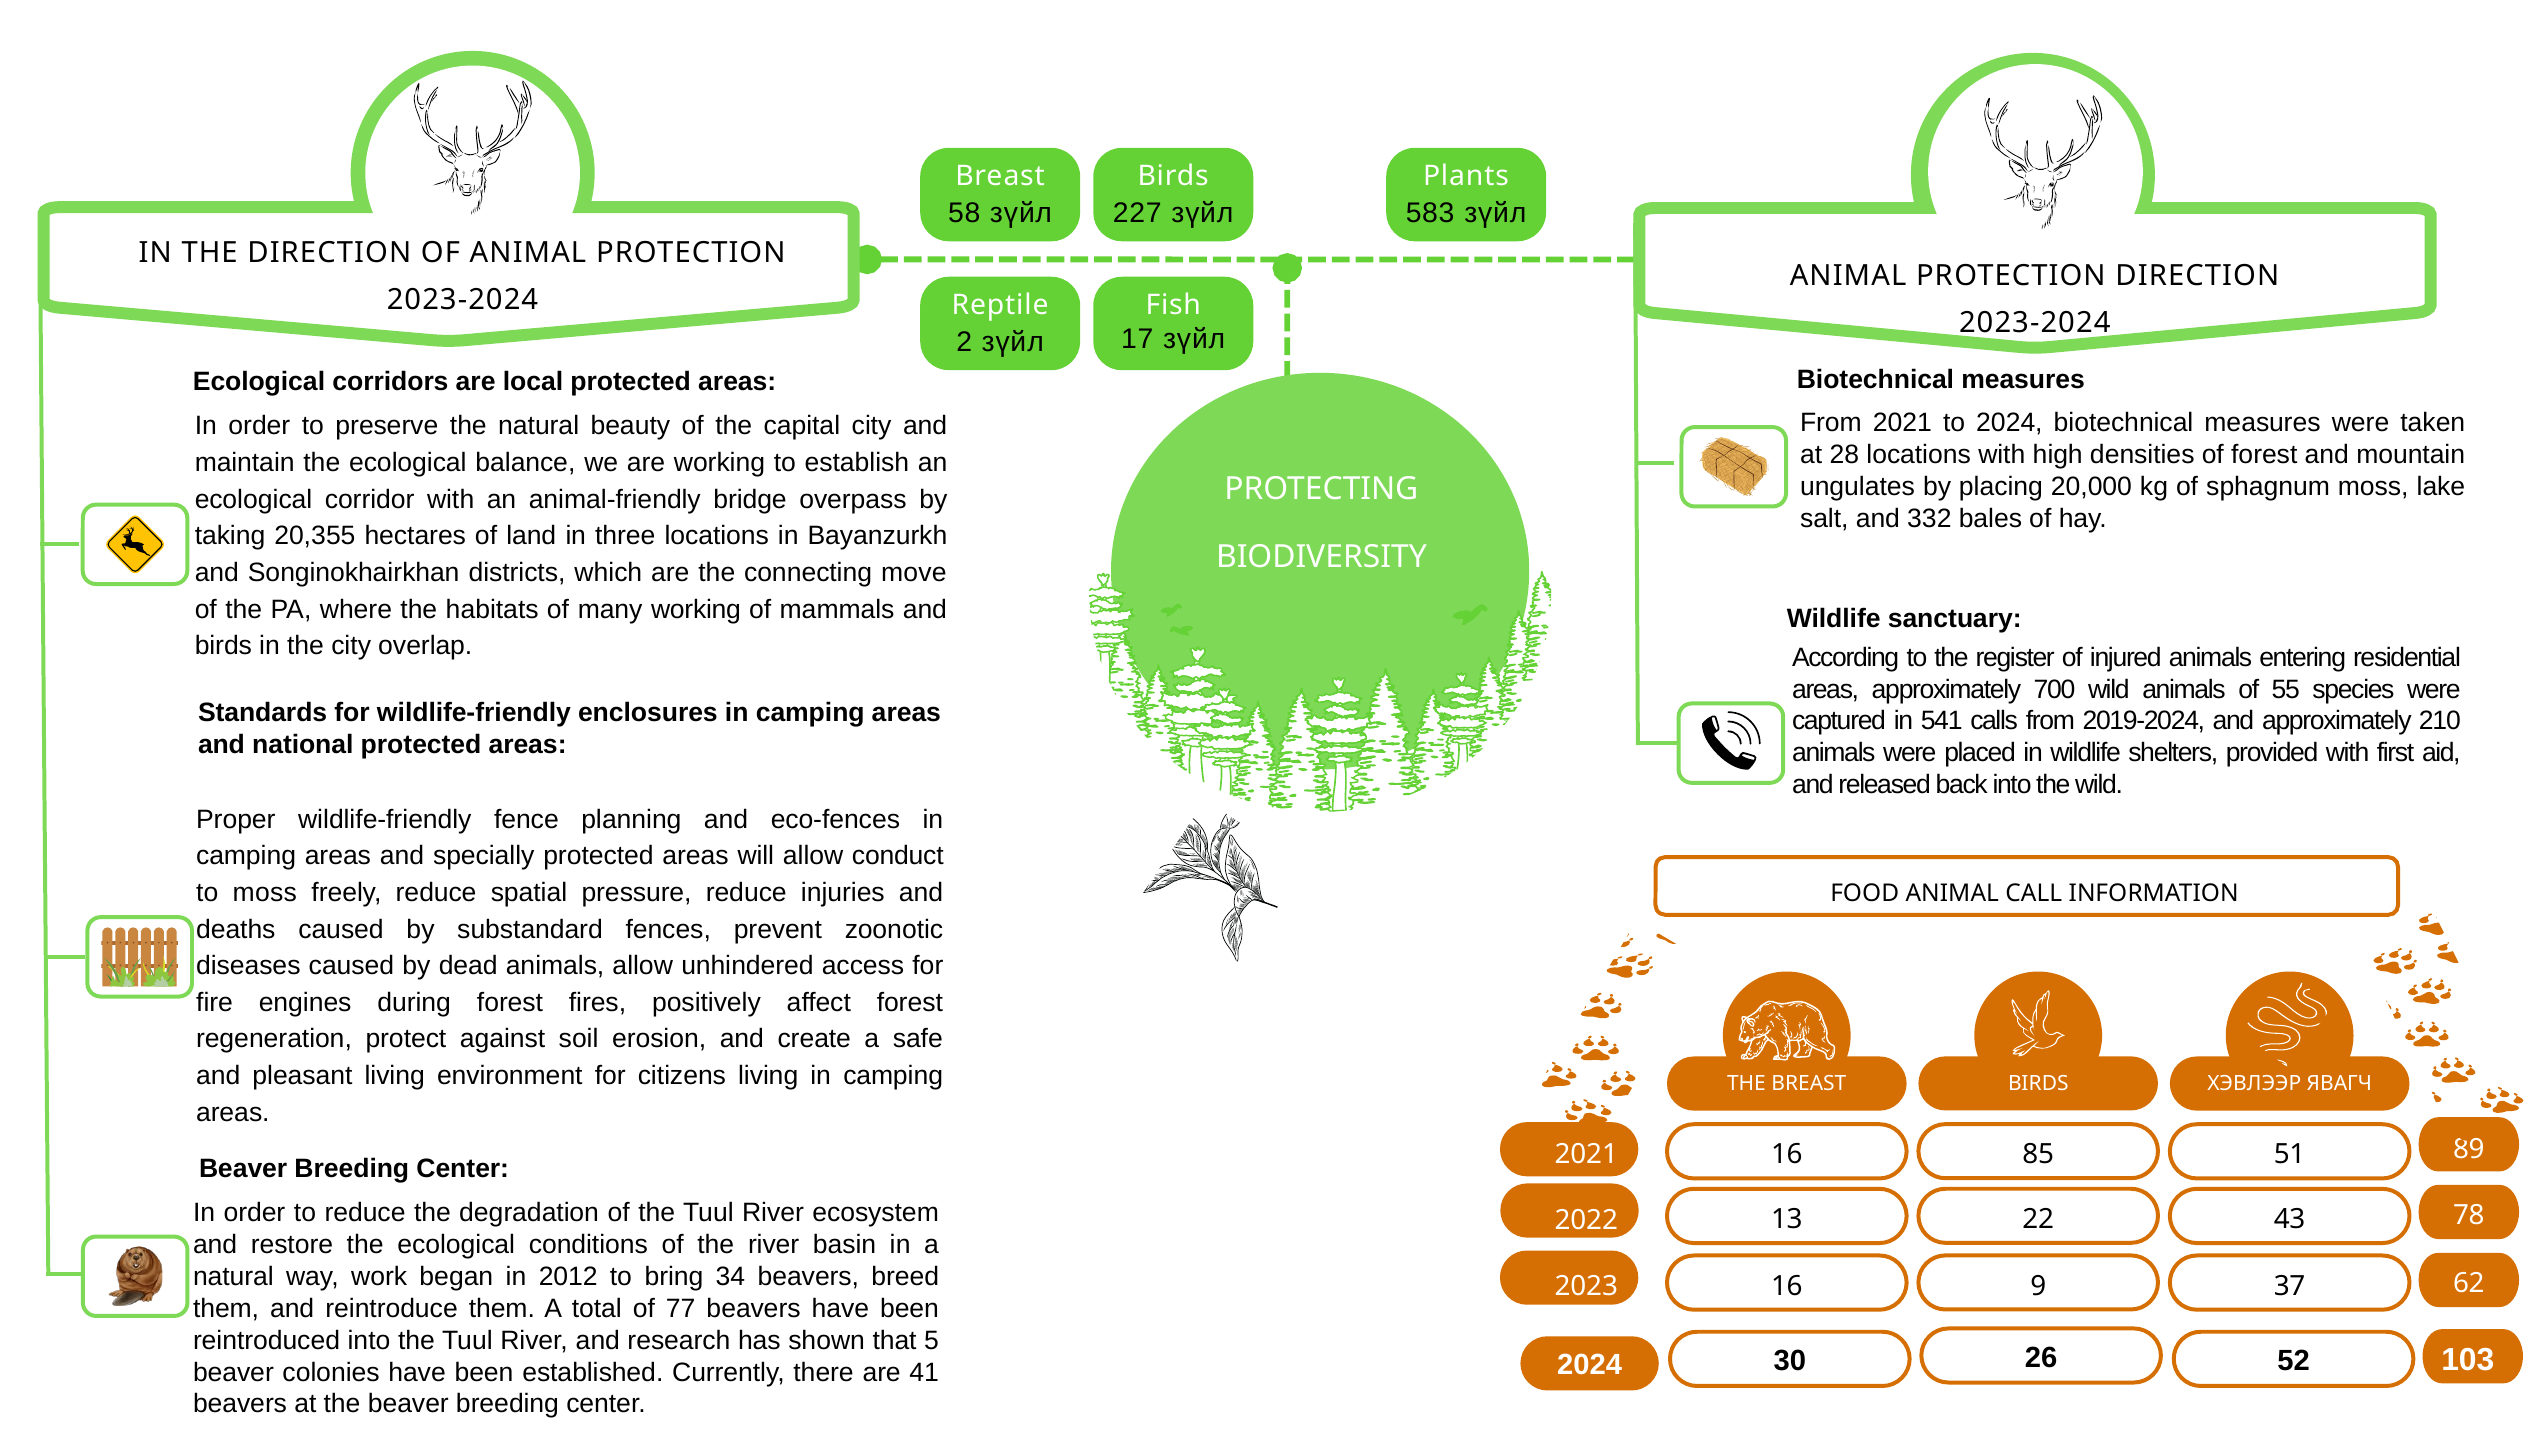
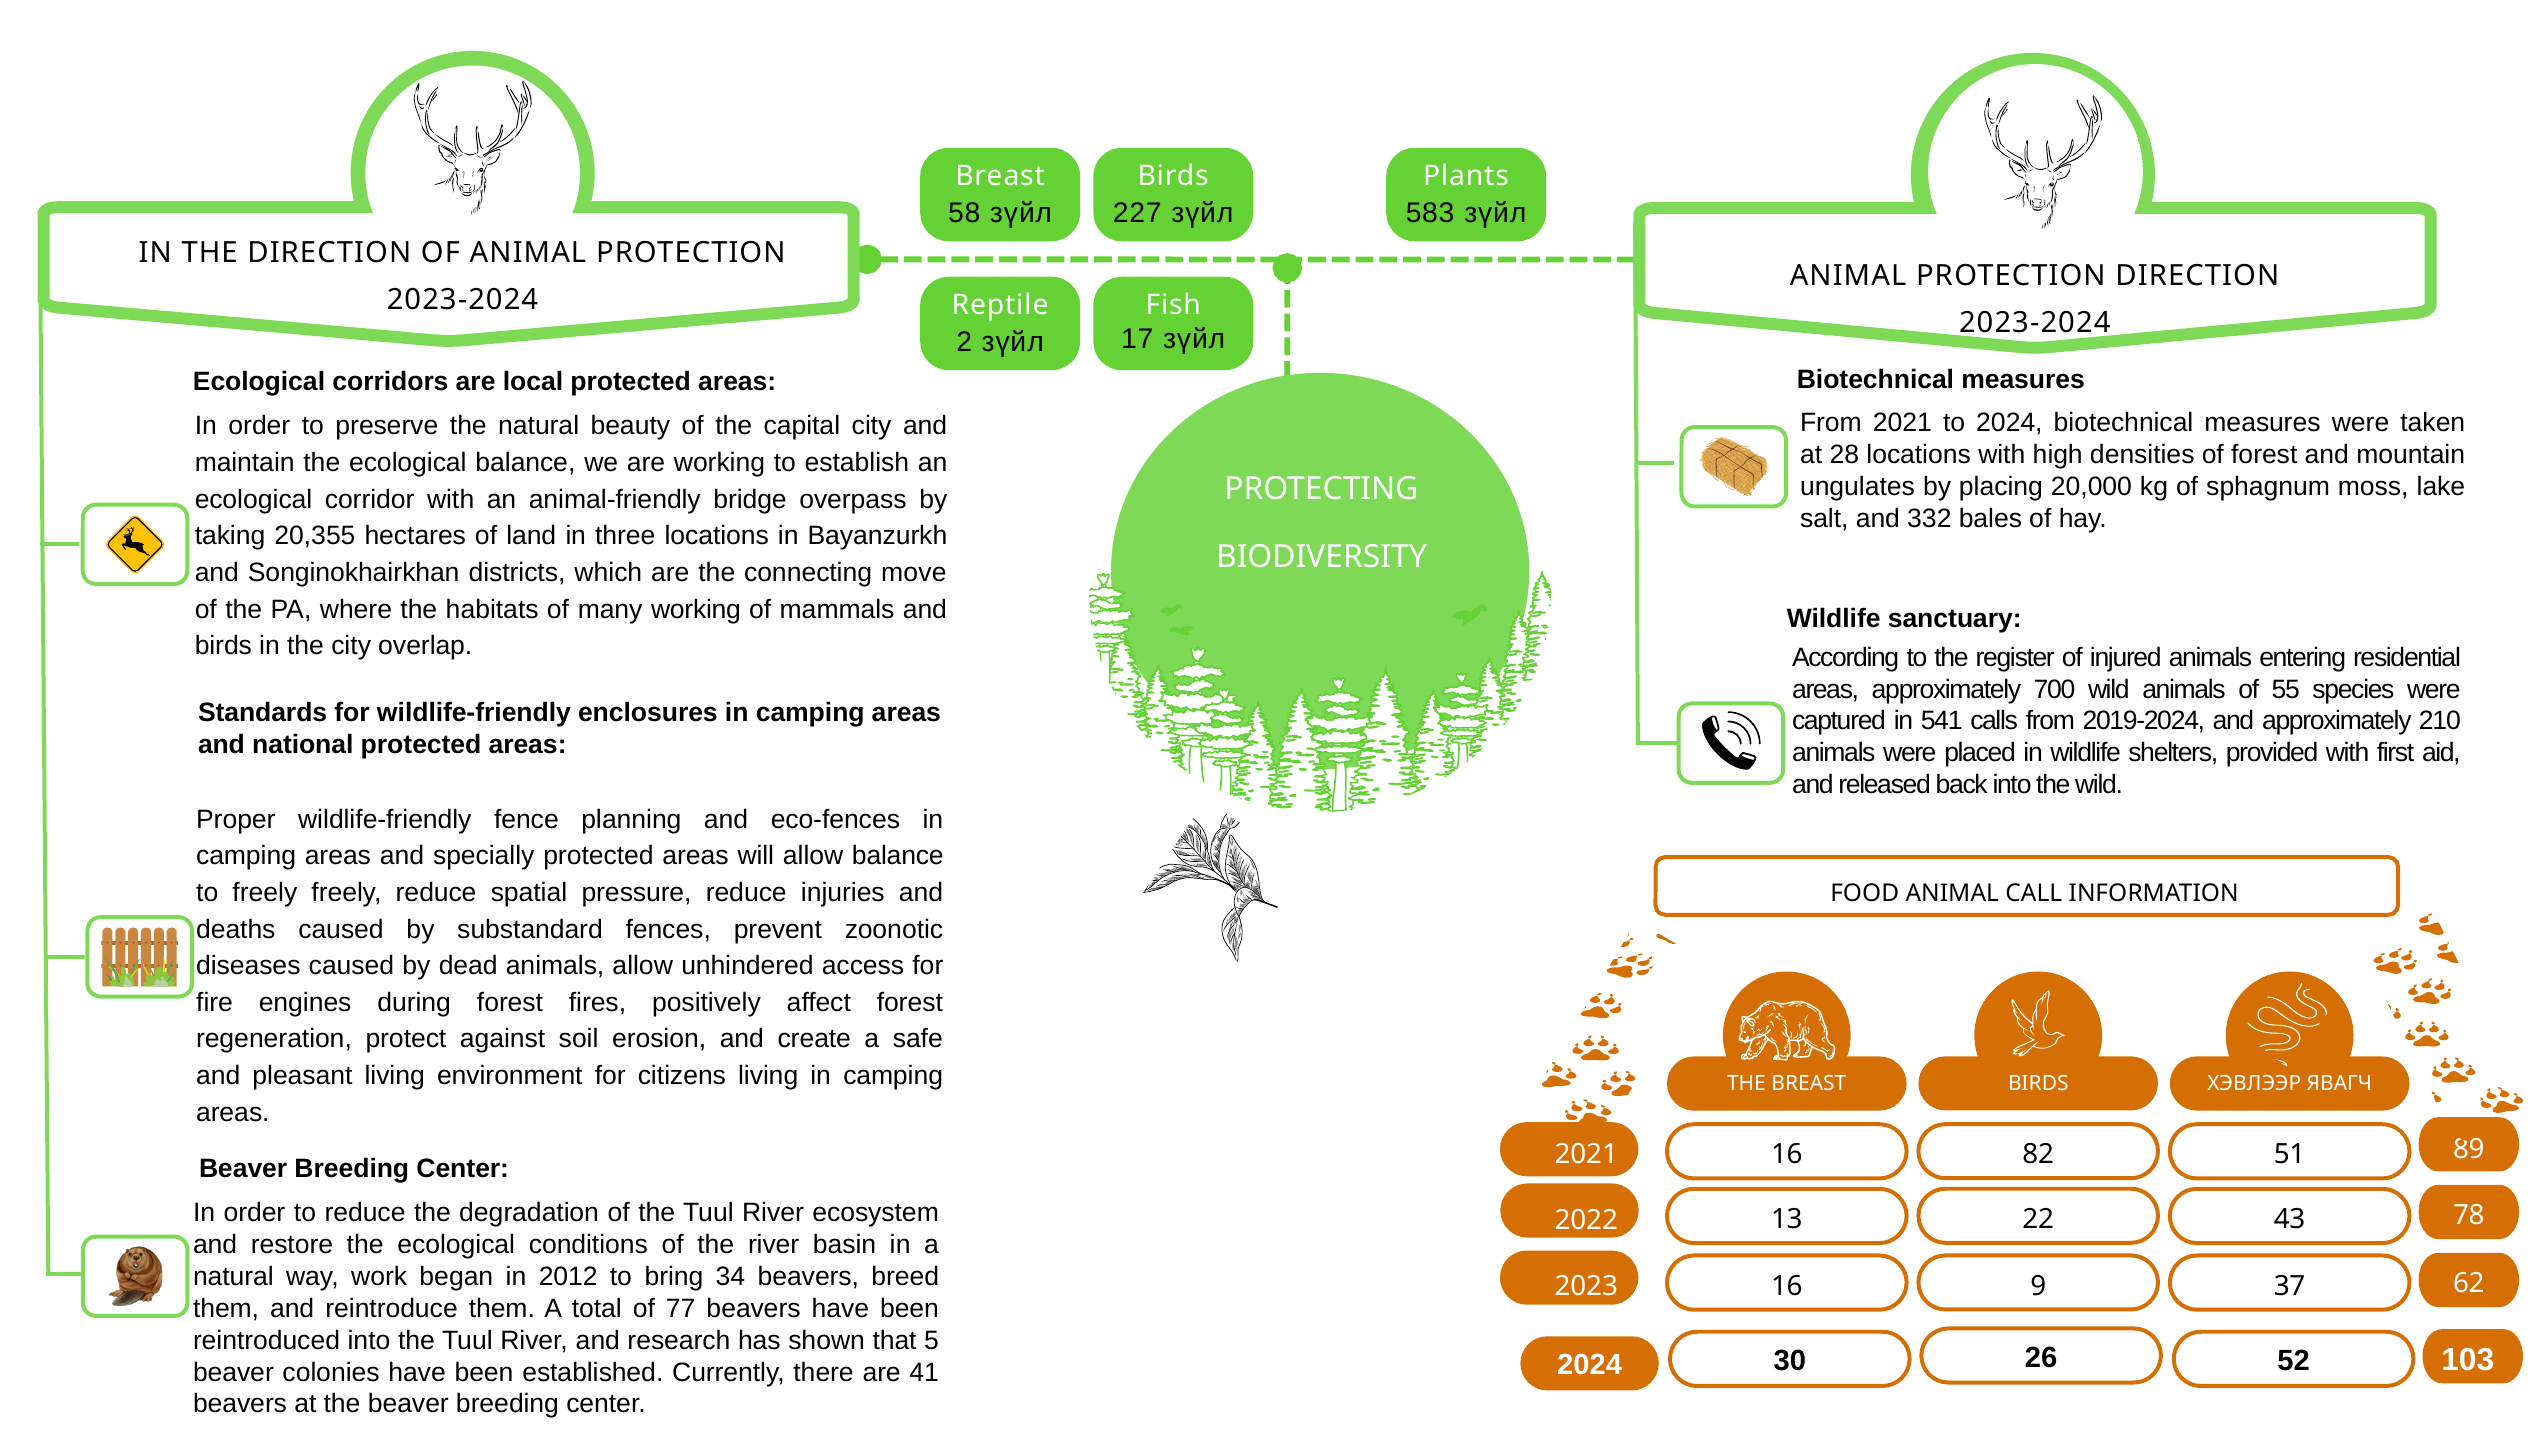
allow conduct: conduct -> balance
to moss: moss -> freely
85: 85 -> 82
